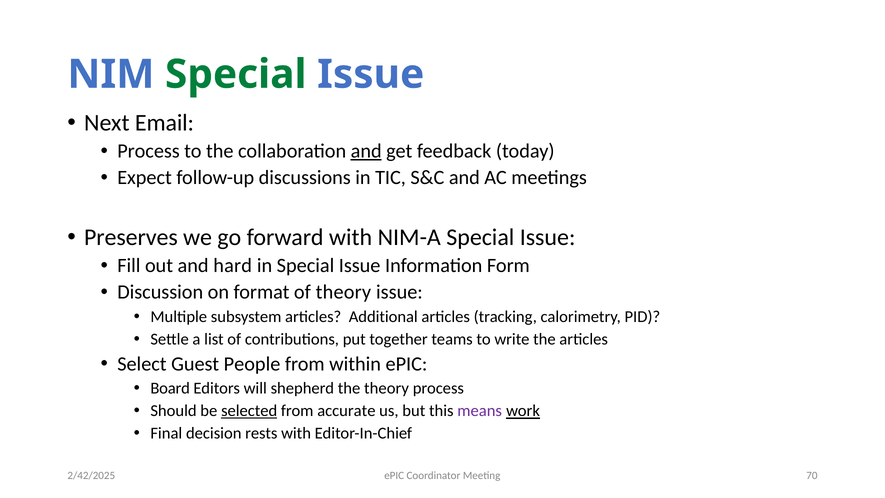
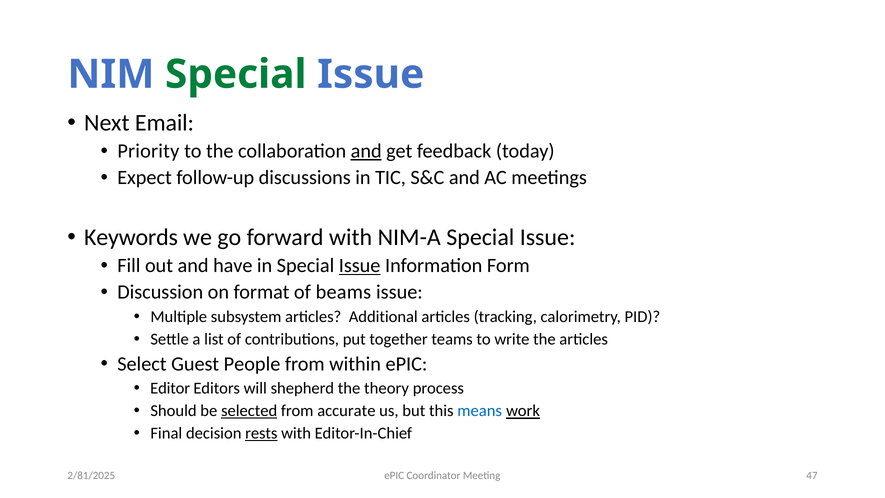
Process at (149, 151): Process -> Priority
Preserves: Preserves -> Keywords
hard: hard -> have
Issue at (360, 266) underline: none -> present
of theory: theory -> beams
Board: Board -> Editor
means colour: purple -> blue
rests underline: none -> present
70: 70 -> 47
2/42/2025: 2/42/2025 -> 2/81/2025
